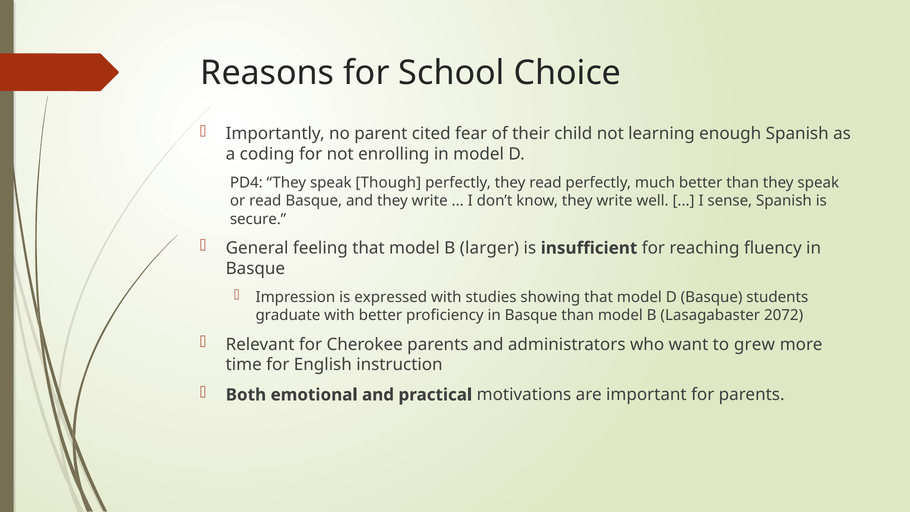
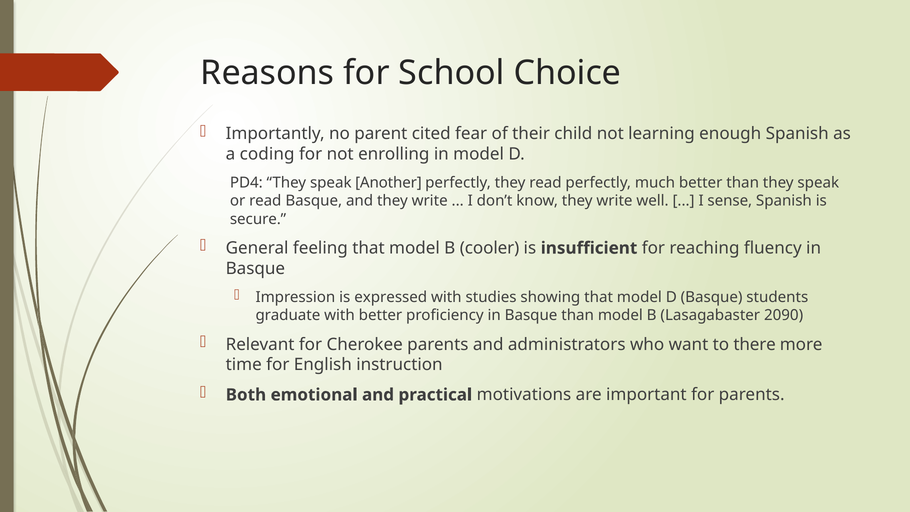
Though: Though -> Another
larger: larger -> cooler
2072: 2072 -> 2090
grew: grew -> there
